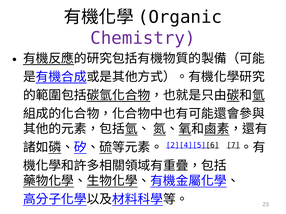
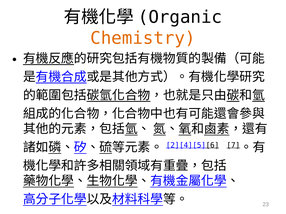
Chemistry colour: purple -> orange
